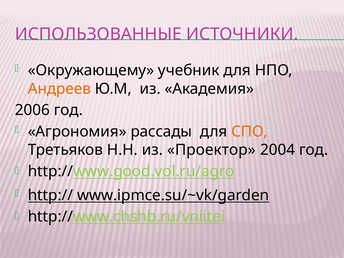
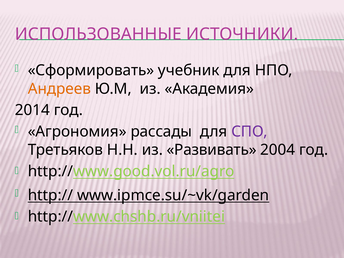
Окружающему: Окружающему -> Сформировать
2006: 2006 -> 2014
СПО colour: orange -> purple
Проектор: Проектор -> Развивать
